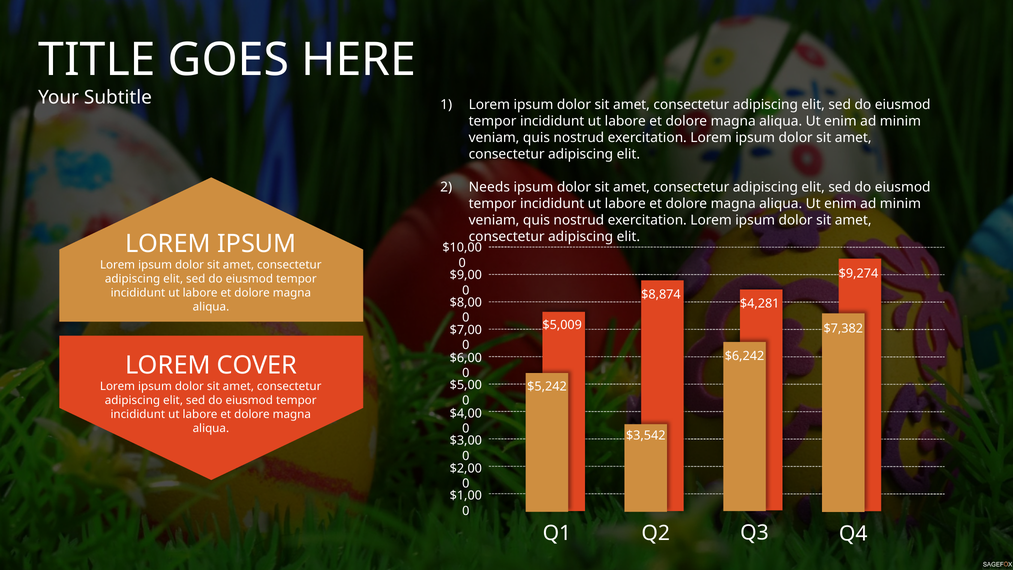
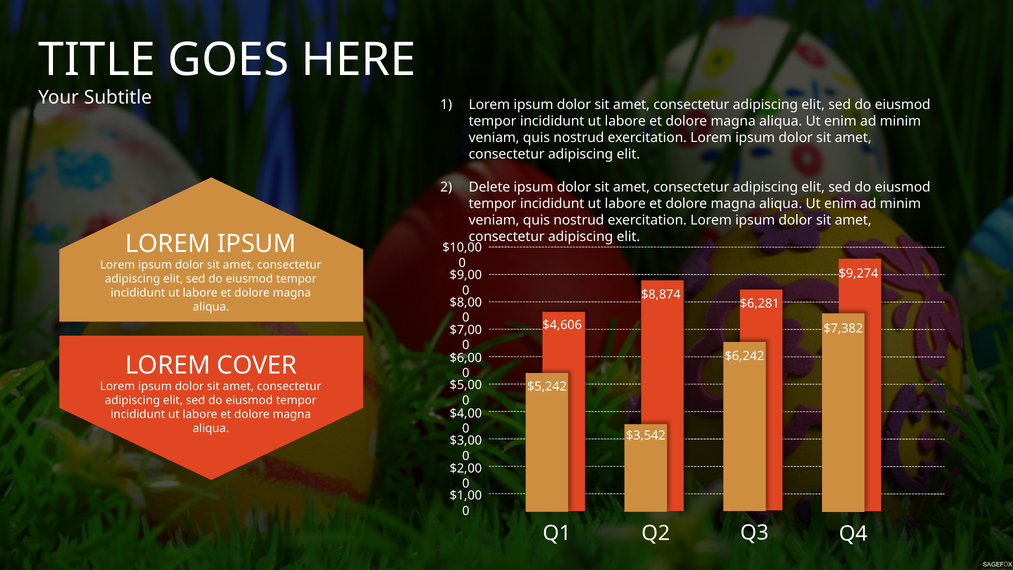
Needs: Needs -> Delete
$4,281: $4,281 -> $6,281
$5,009: $5,009 -> $4,606
